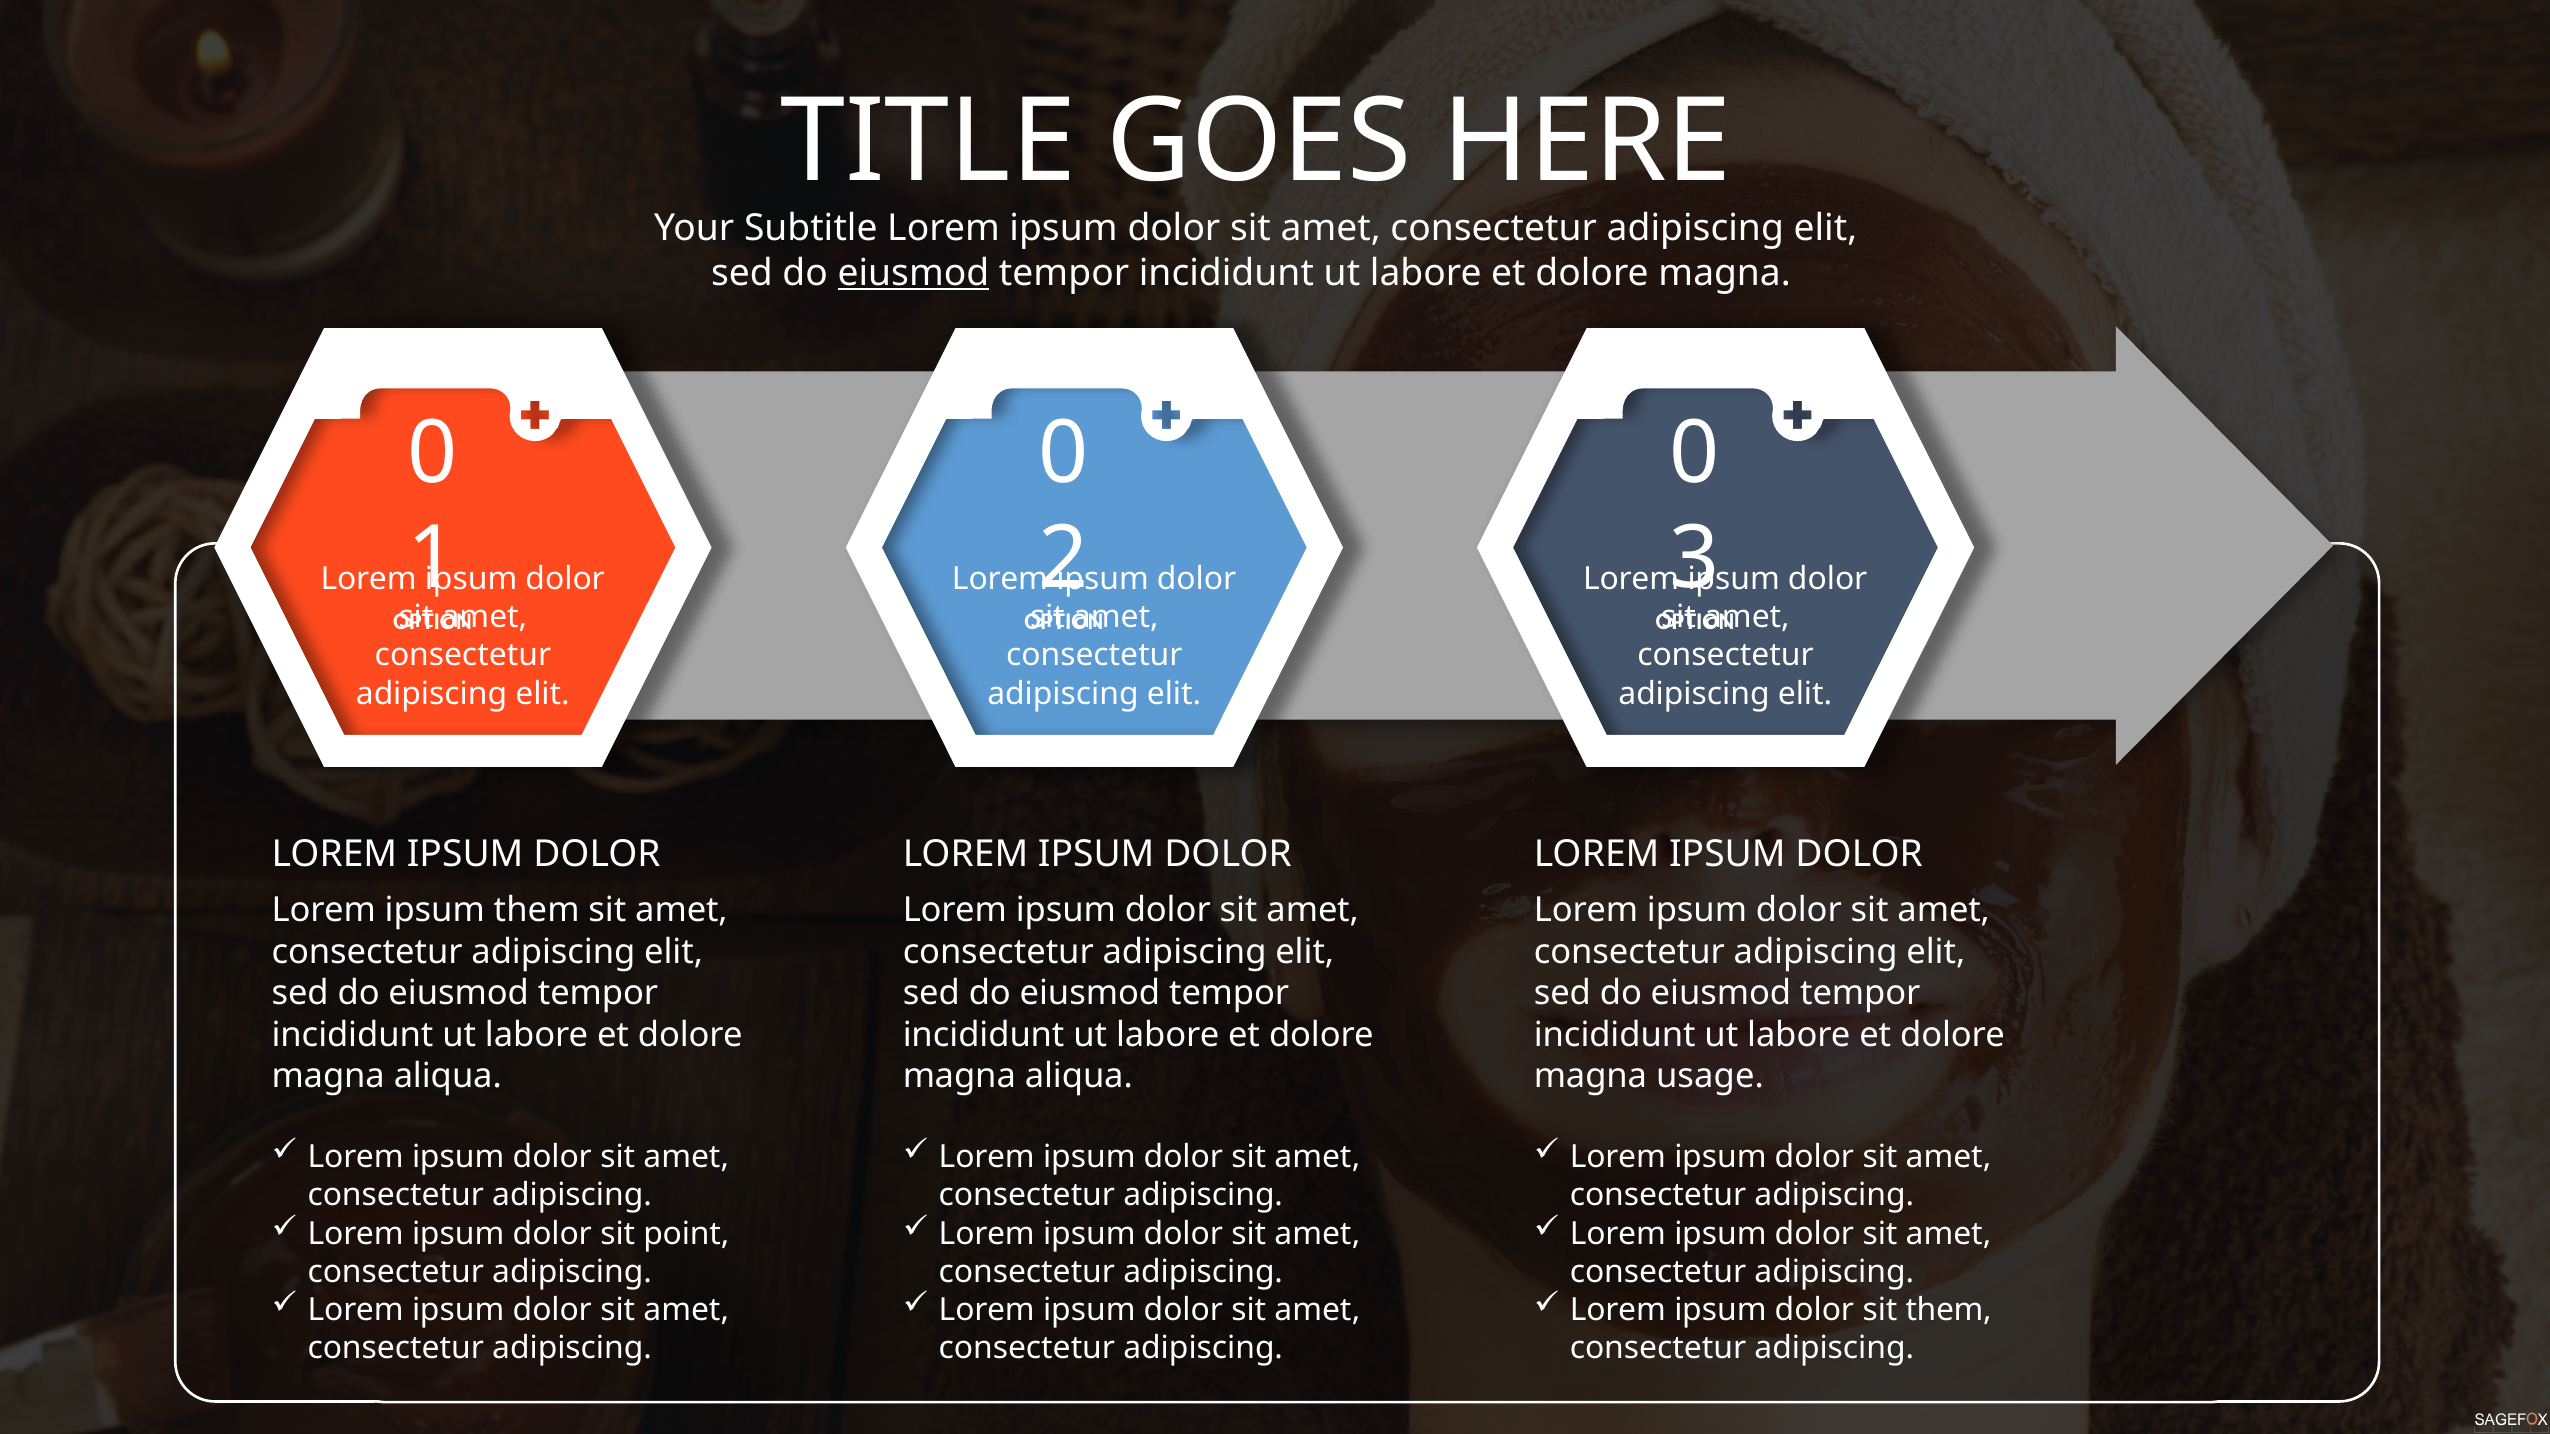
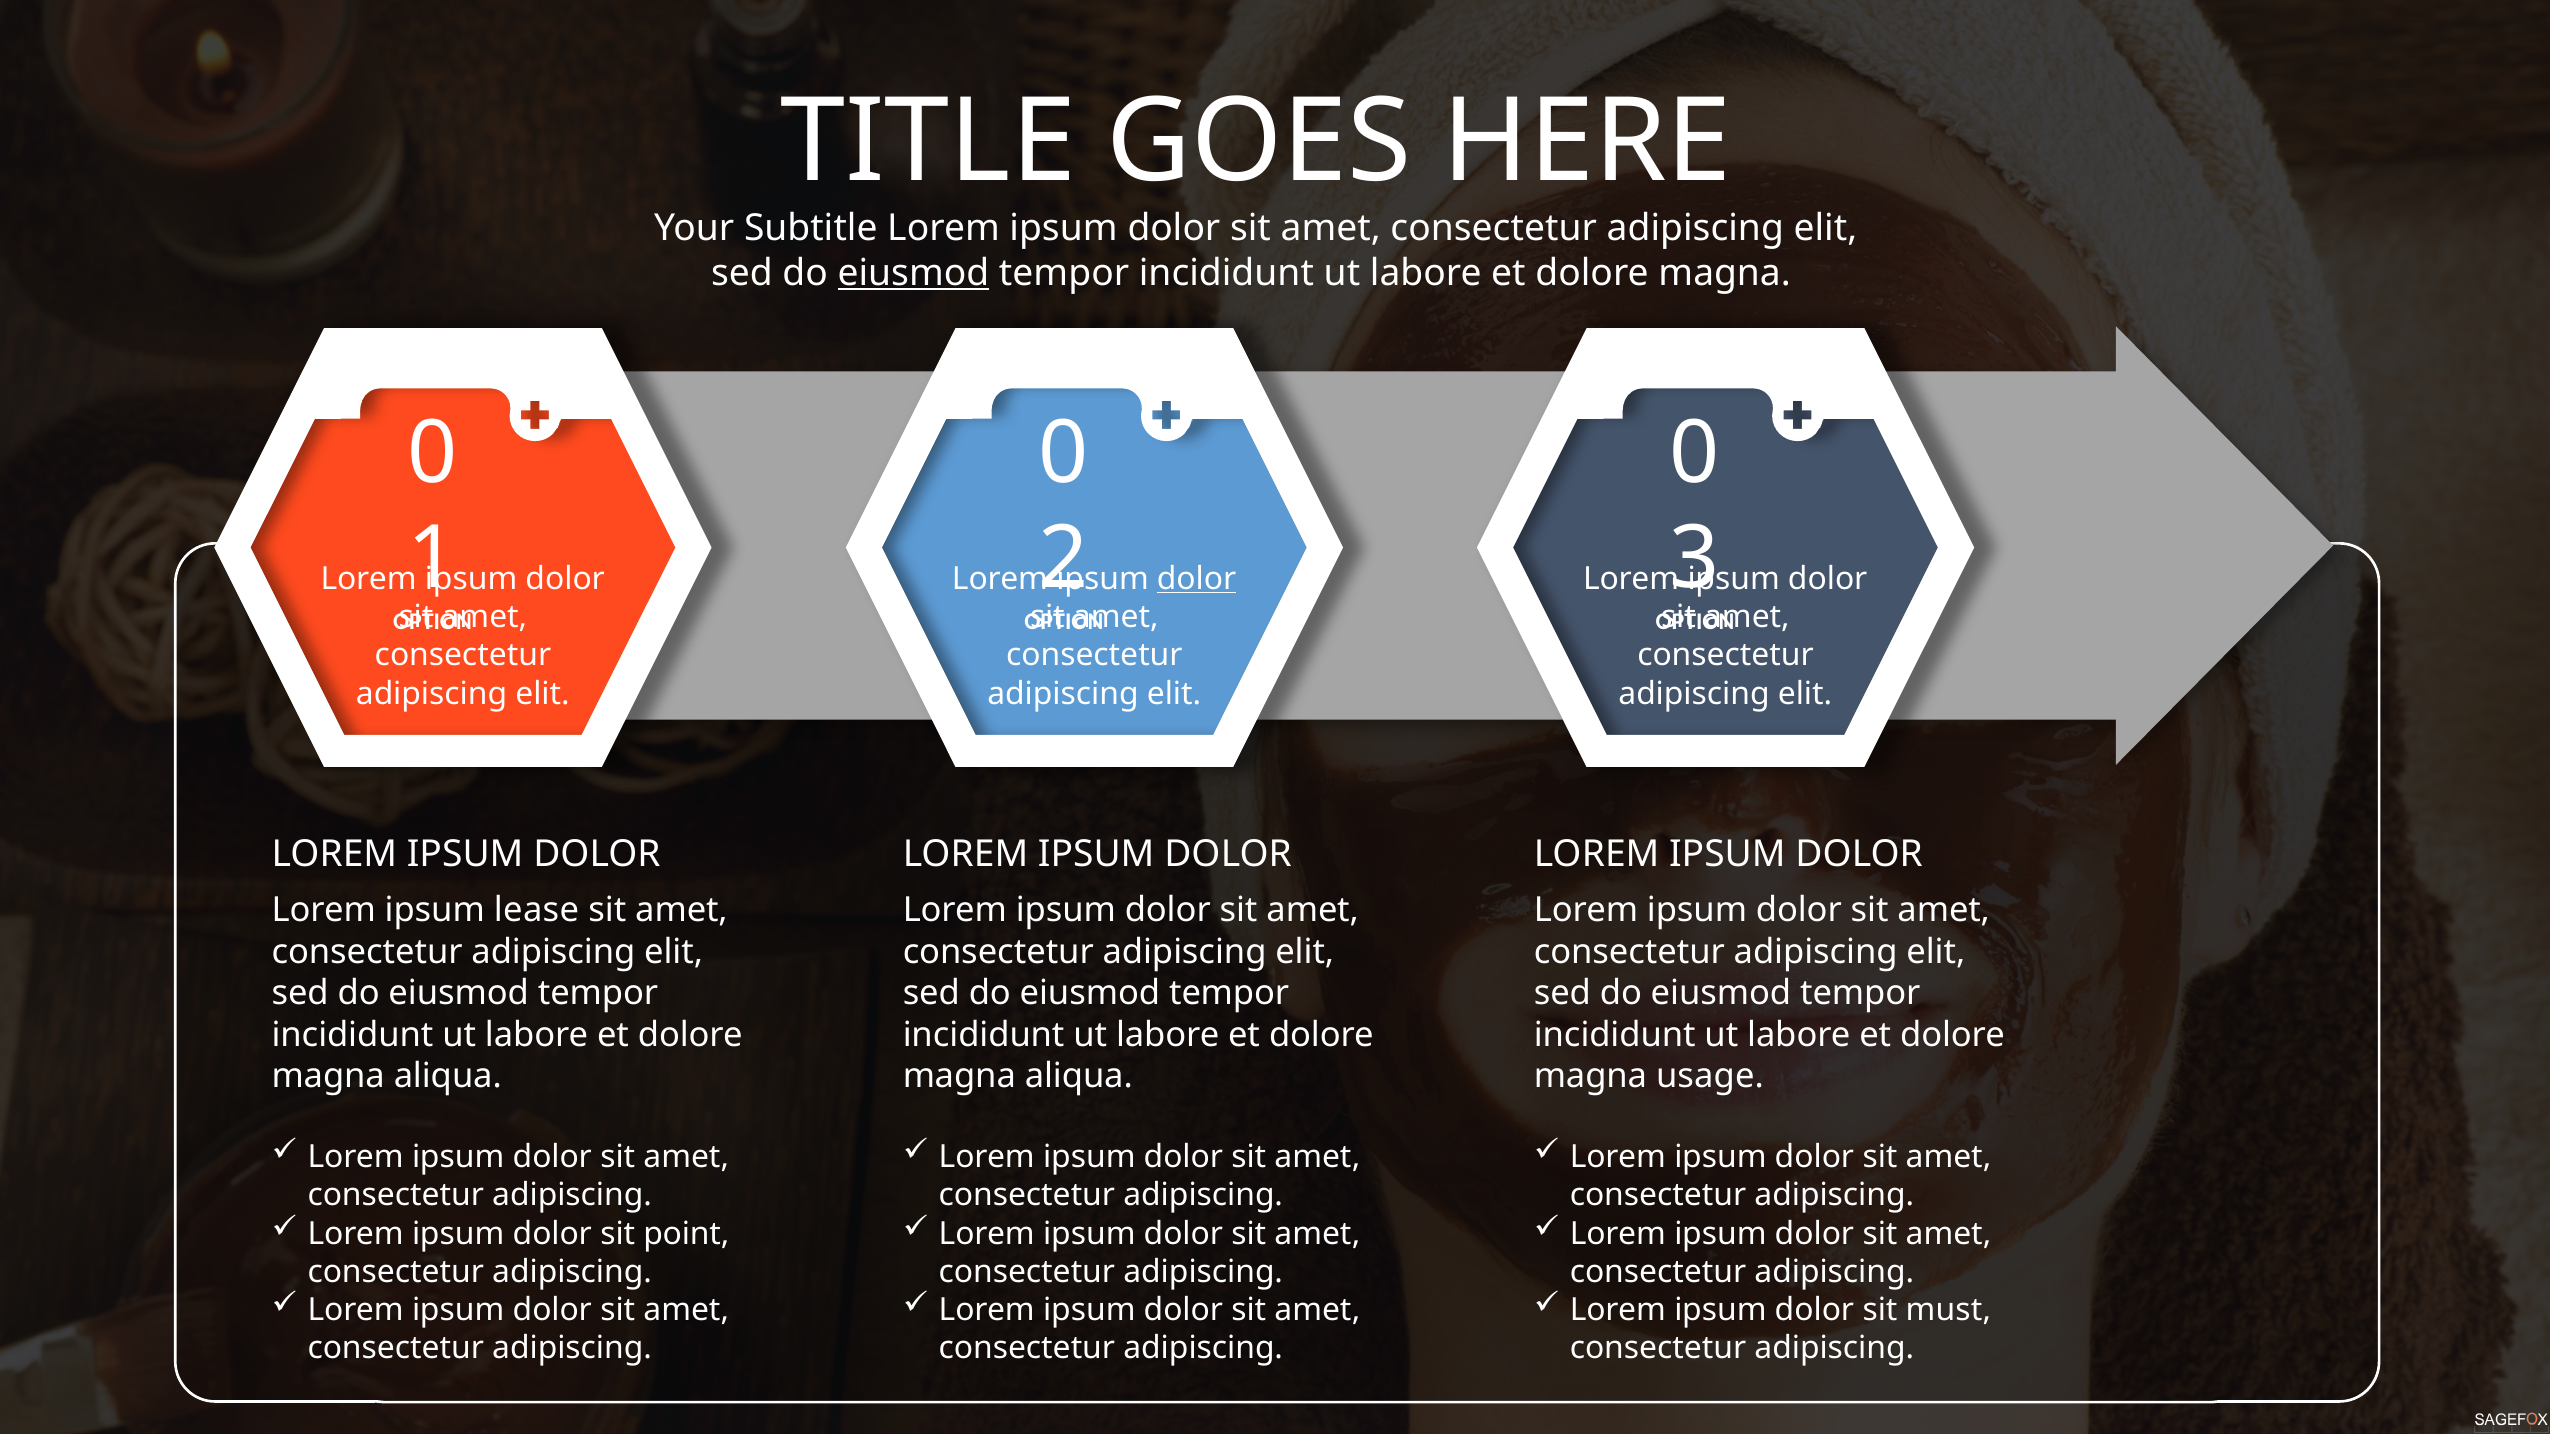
dolor at (1197, 579) underline: none -> present
ipsum them: them -> lease
sit them: them -> must
